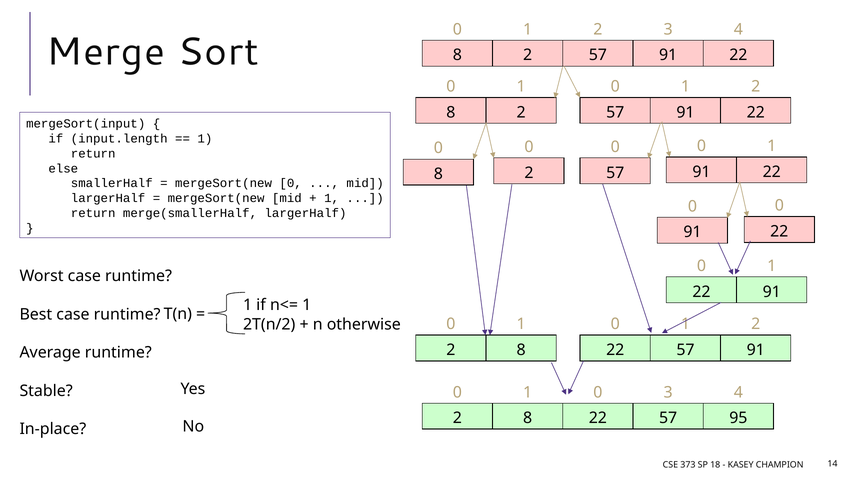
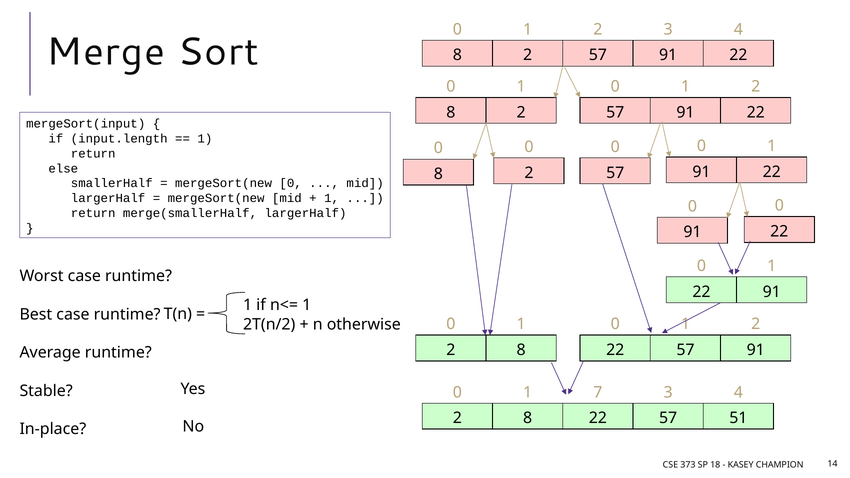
1 0: 0 -> 7
95: 95 -> 51
